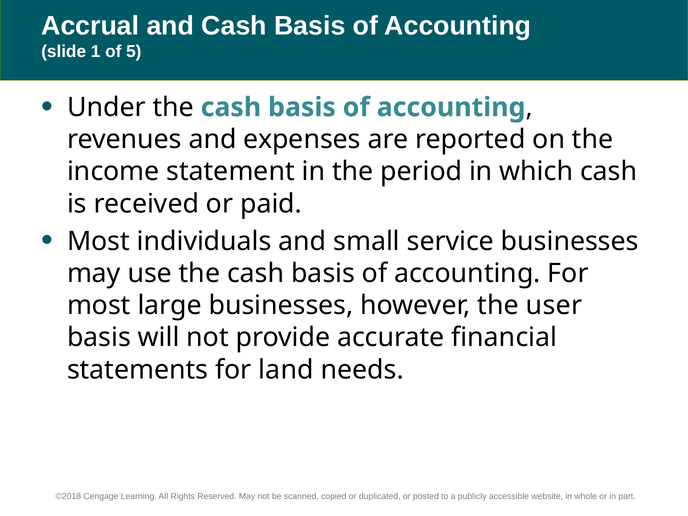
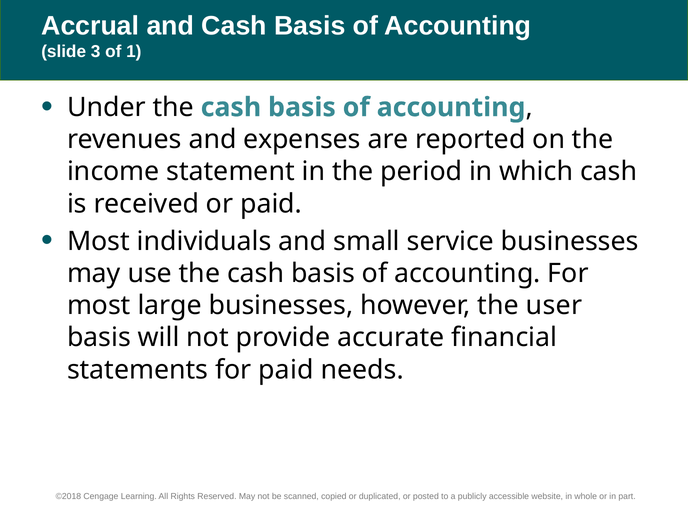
1: 1 -> 3
5: 5 -> 1
for land: land -> paid
